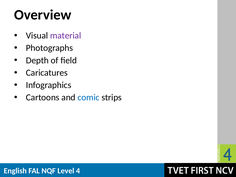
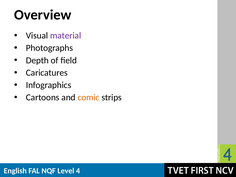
comic colour: blue -> orange
